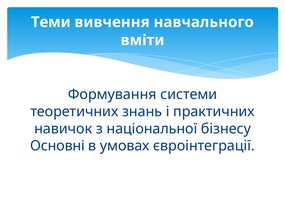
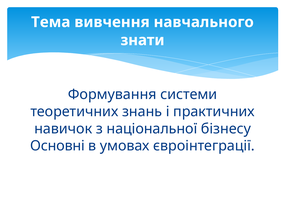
Теми: Теми -> Тема
вміти: вміти -> знати
